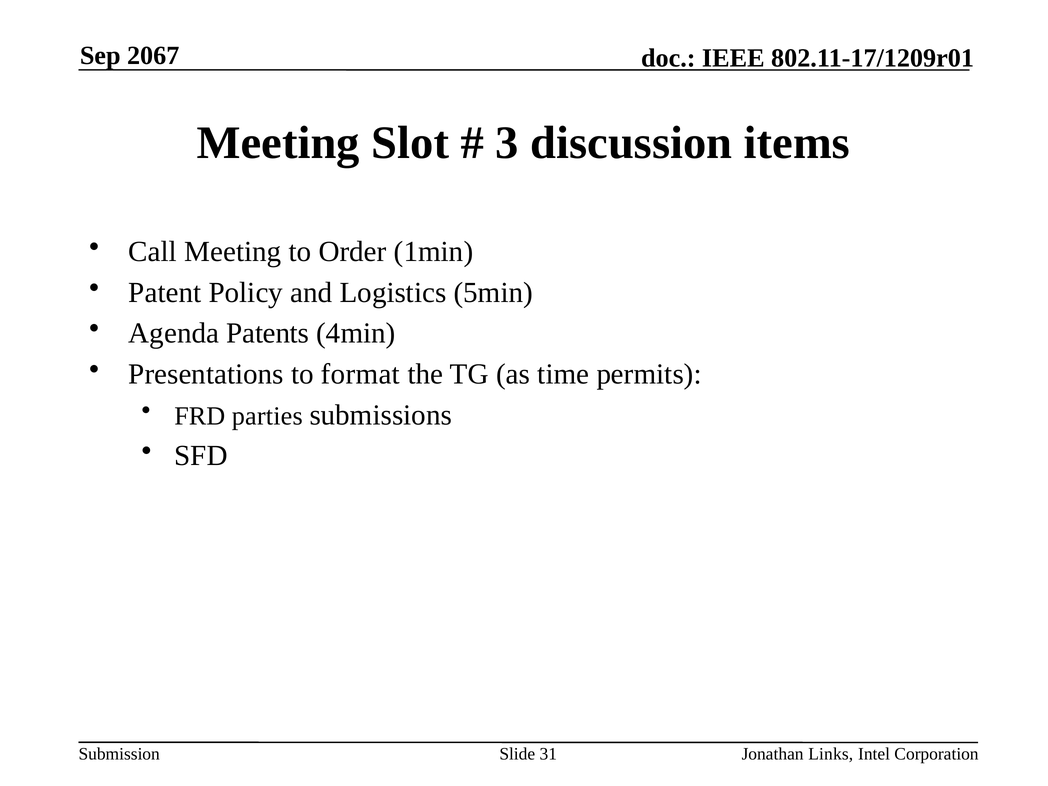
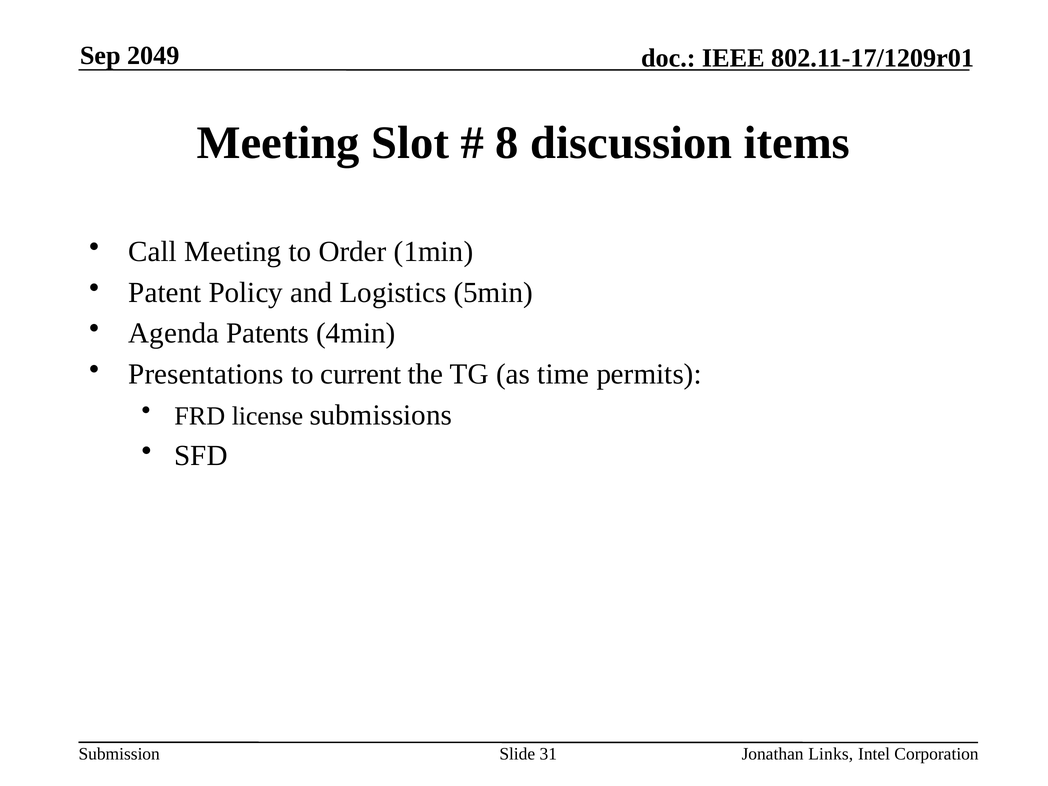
2067: 2067 -> 2049
3: 3 -> 8
format: format -> current
parties: parties -> license
